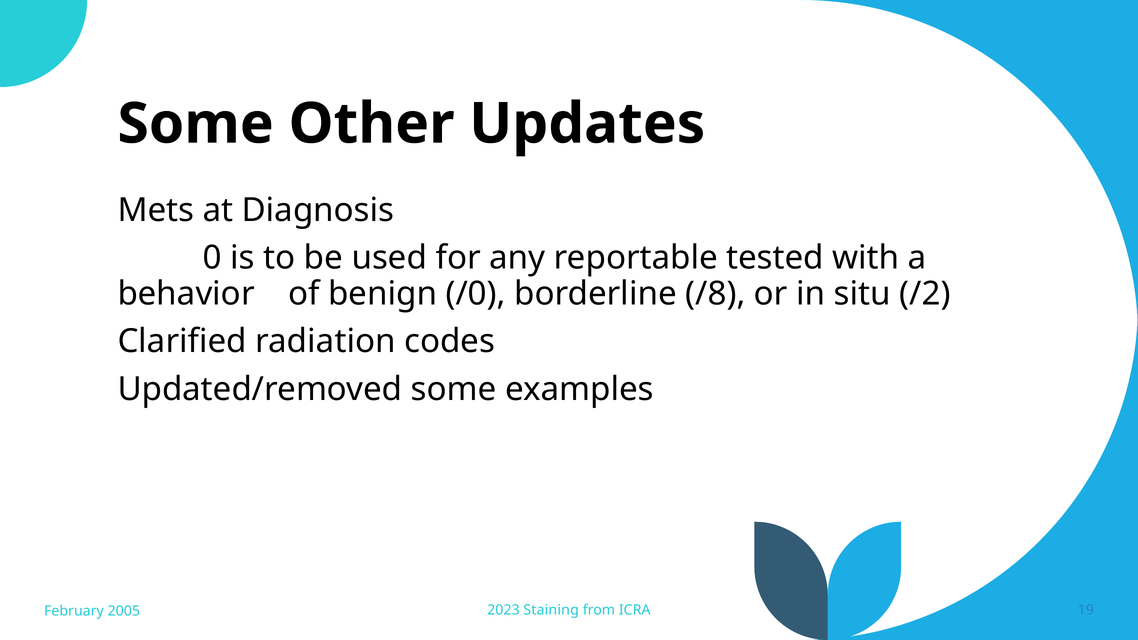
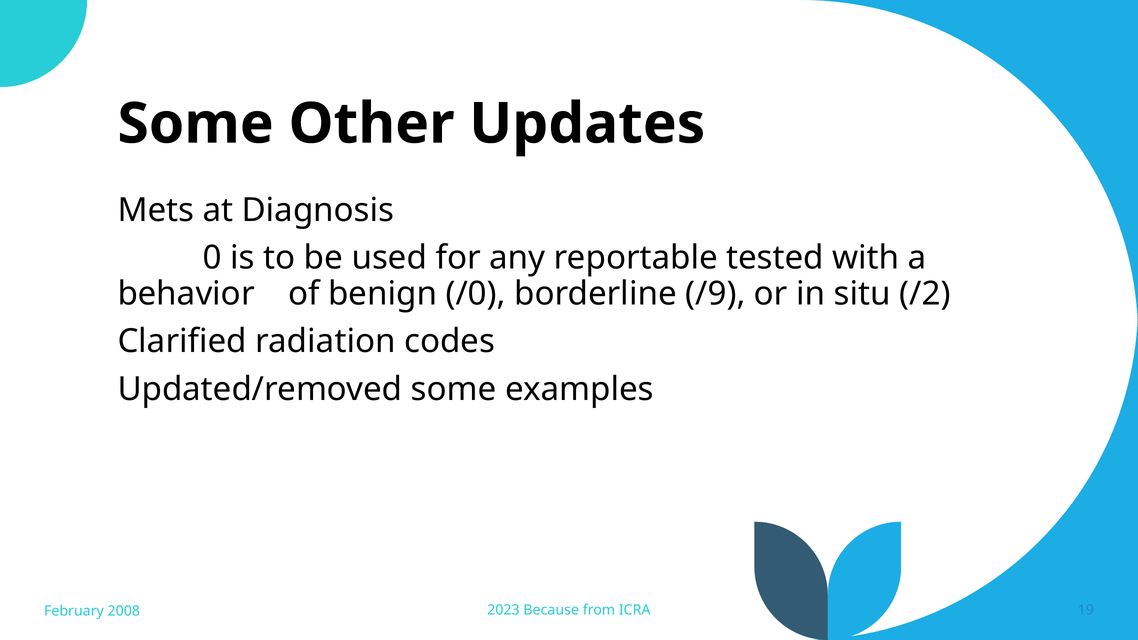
/8: /8 -> /9
Staining: Staining -> Because
2005: 2005 -> 2008
